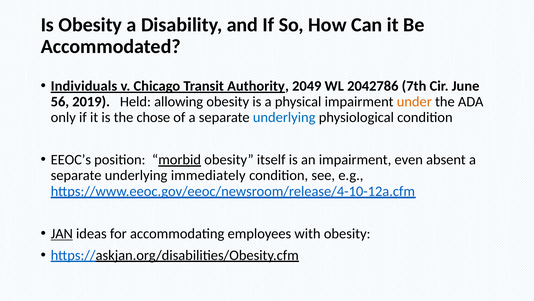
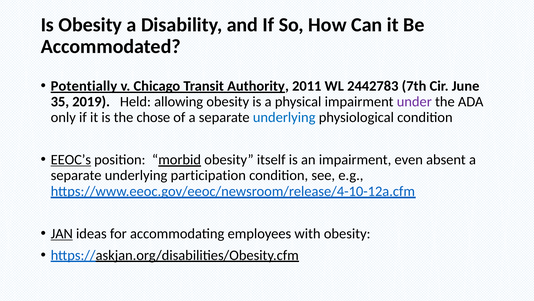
Individuals: Individuals -> Potentially
2049: 2049 -> 2011
2042786: 2042786 -> 2442783
56: 56 -> 35
under colour: orange -> purple
EEOC’s underline: none -> present
immediately: immediately -> participation
